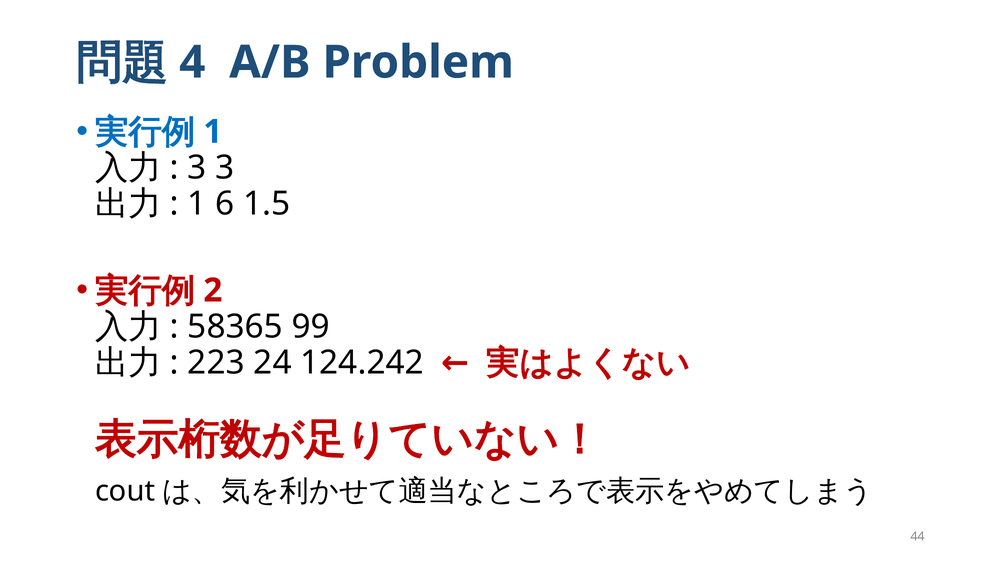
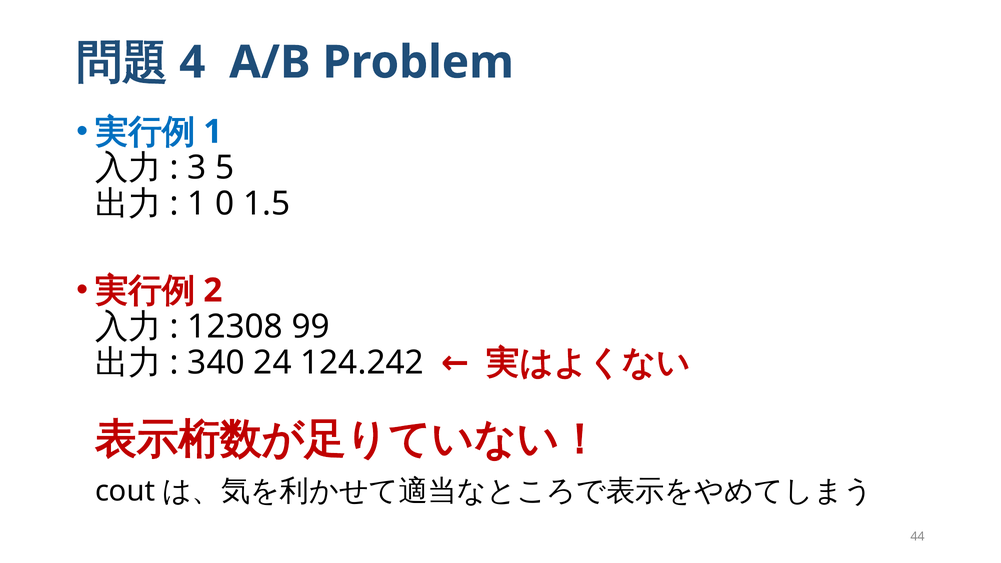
3 3: 3 -> 5
6: 6 -> 0
58365: 58365 -> 12308
223: 223 -> 340
